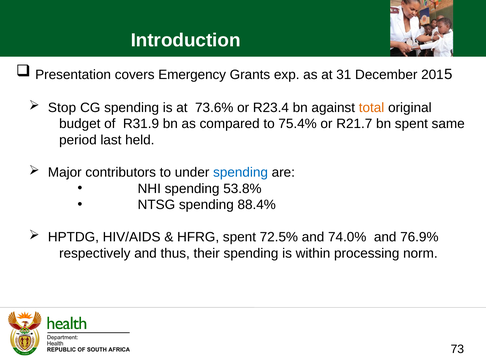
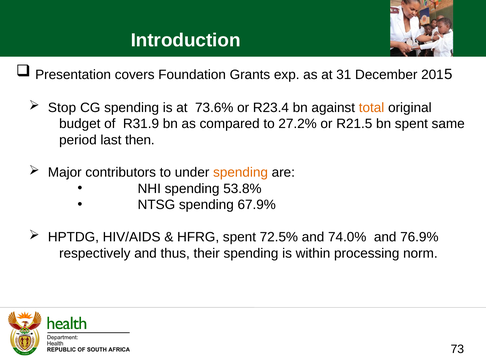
Emergency: Emergency -> Foundation
75.4%: 75.4% -> 27.2%
R21.7: R21.7 -> R21.5
held: held -> then
spending at (241, 173) colour: blue -> orange
88.4%: 88.4% -> 67.9%
